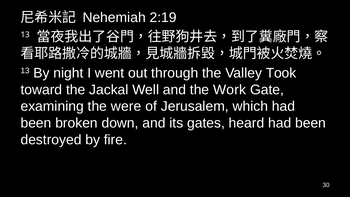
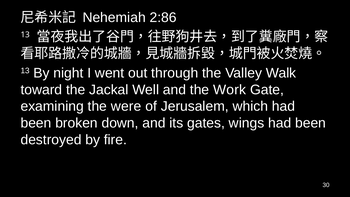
2:19: 2:19 -> 2:86
Took: Took -> Walk
heard: heard -> wings
